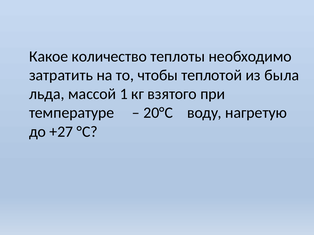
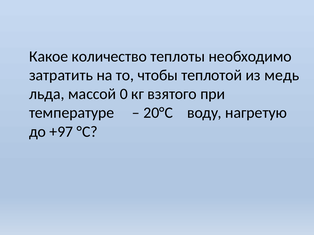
была: была -> медь
1: 1 -> 0
+27: +27 -> +97
